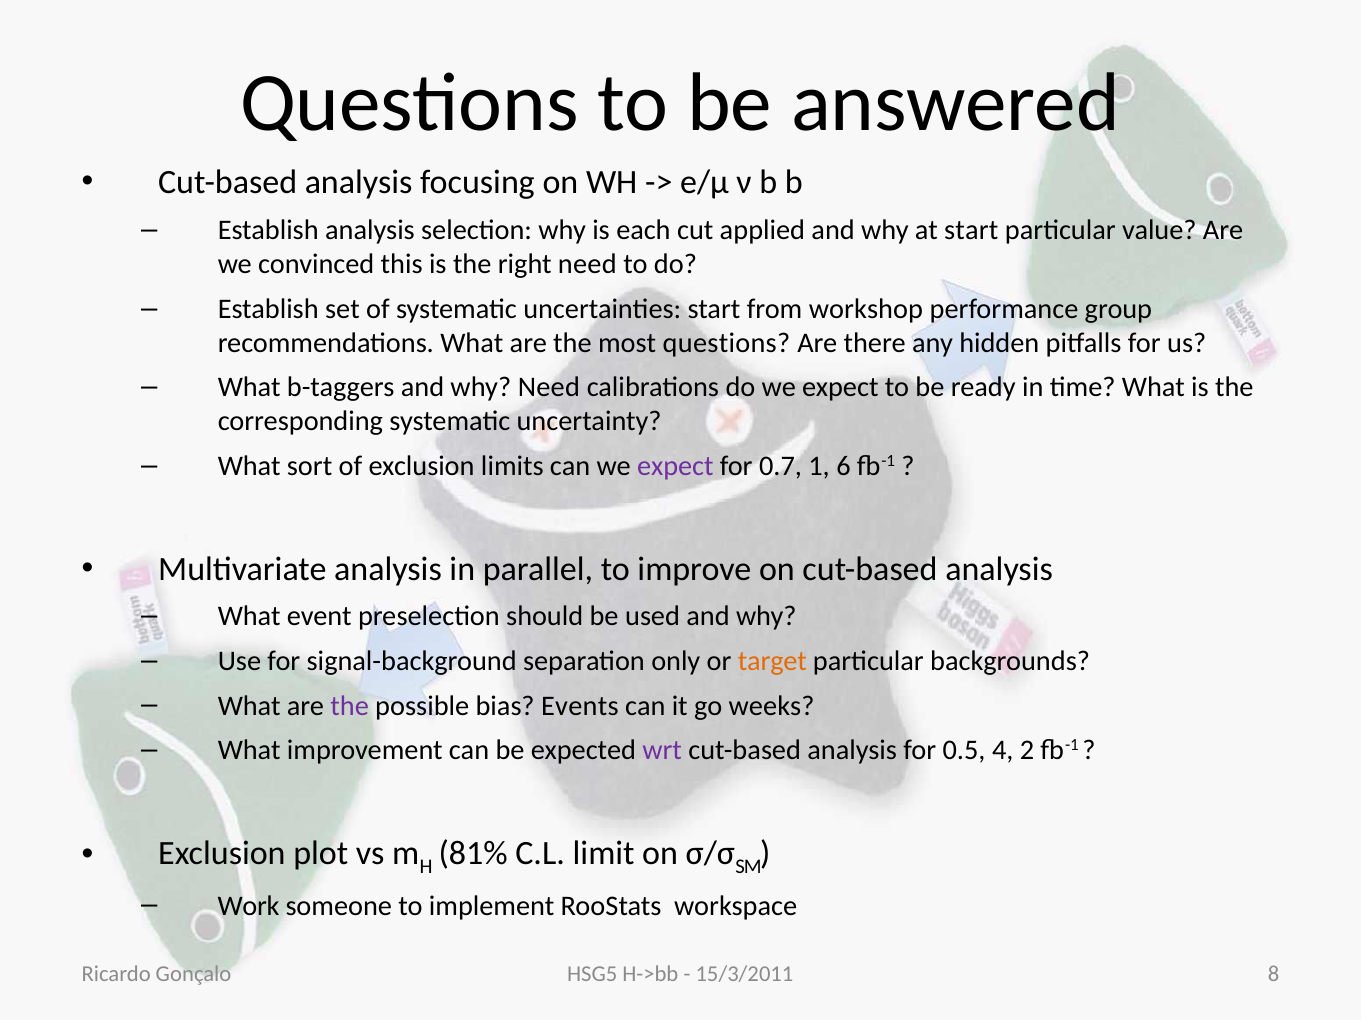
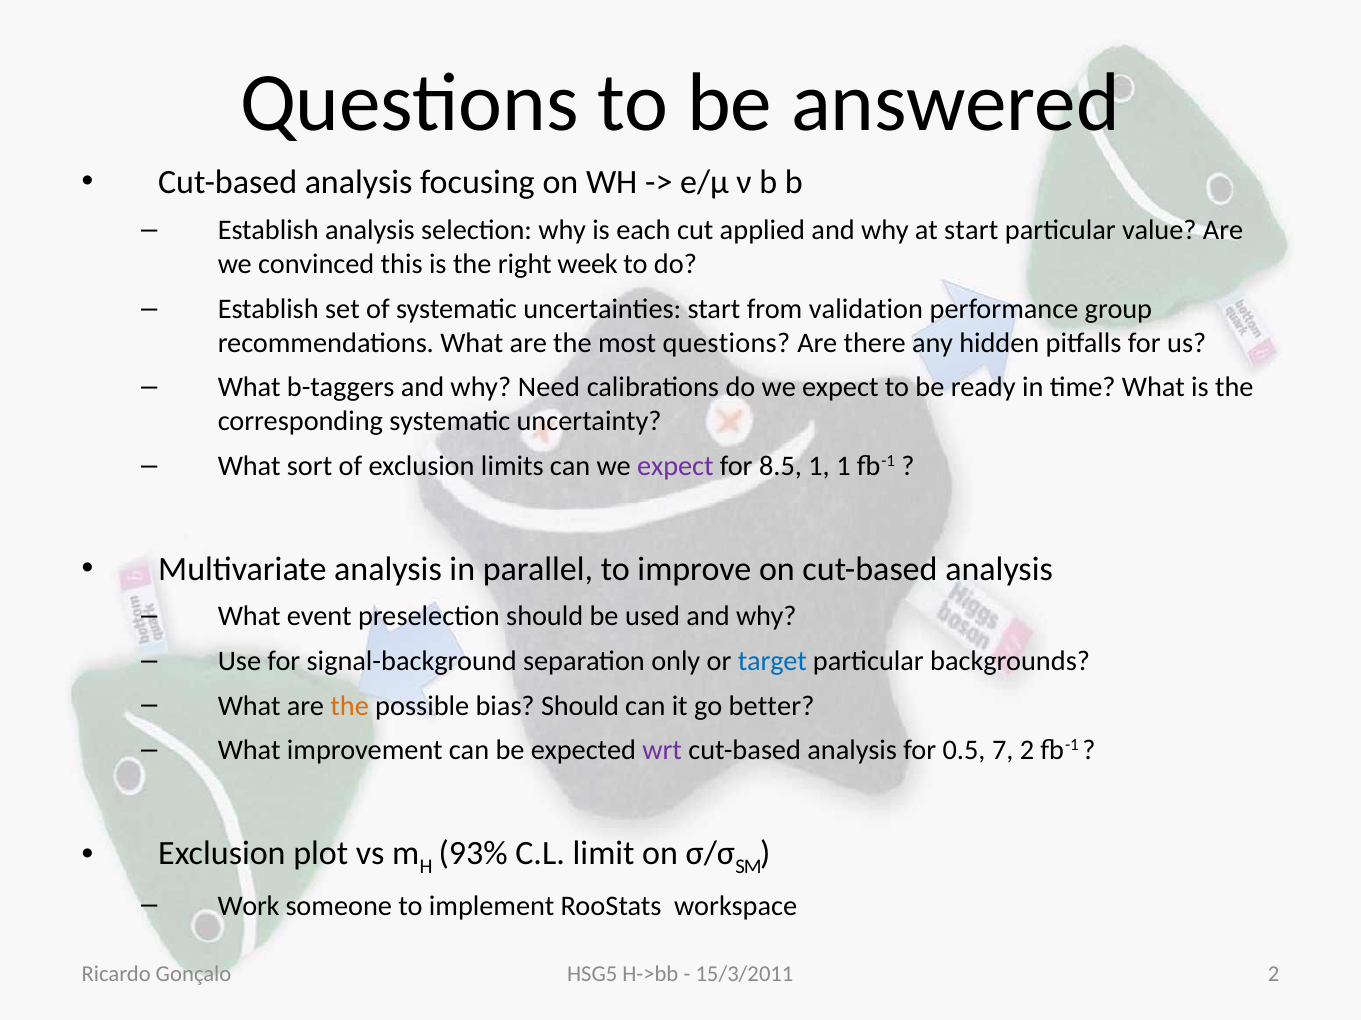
right need: need -> week
workshop: workshop -> validation
0.7: 0.7 -> 8.5
1 6: 6 -> 1
target colour: orange -> blue
the at (350, 706) colour: purple -> orange
bias Events: Events -> Should
weeks: weeks -> better
4: 4 -> 7
81%: 81% -> 93%
15/3/2011 8: 8 -> 2
